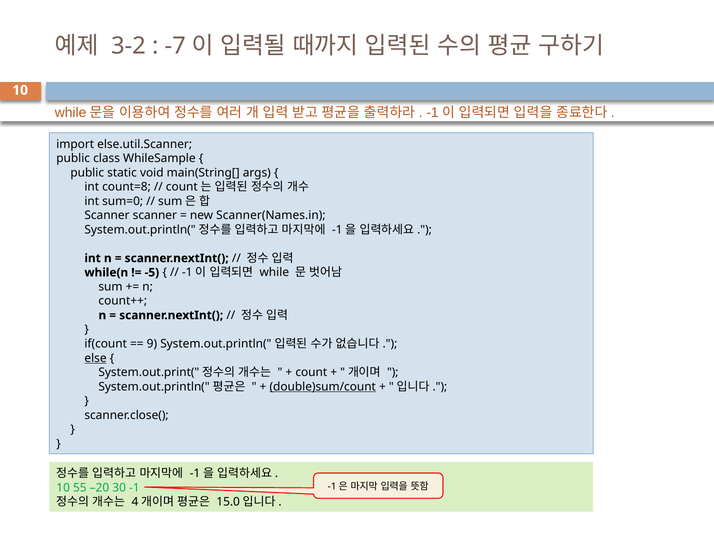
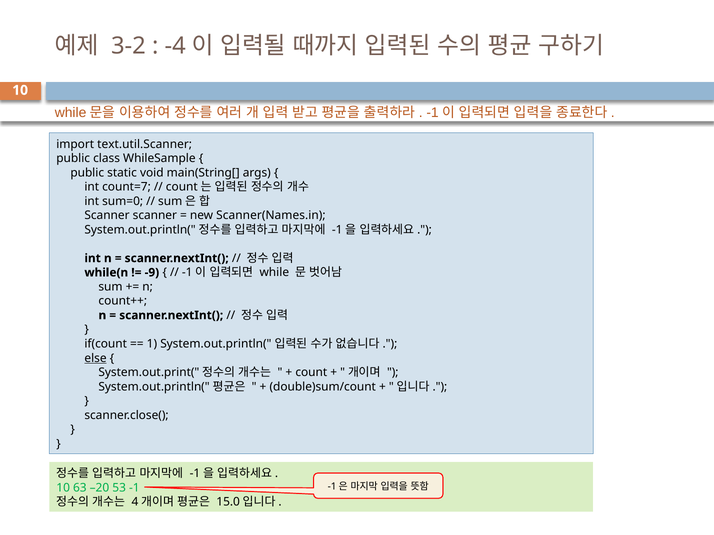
-7: -7 -> -4
else.util.Scanner: else.util.Scanner -> text.util.Scanner
count=8: count=8 -> count=7
-5: -5 -> -9
9: 9 -> 1
double)sum/count underline: present -> none
55: 55 -> 63
30: 30 -> 53
